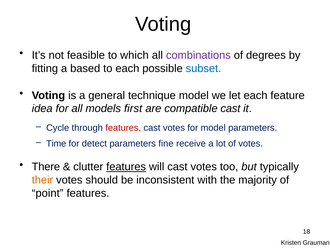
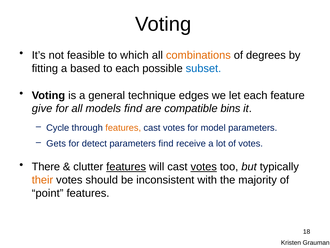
combinations colour: purple -> orange
technique model: model -> edges
idea: idea -> give
models first: first -> find
compatible cast: cast -> bins
features at (123, 128) colour: red -> orange
Time: Time -> Gets
parameters fine: fine -> find
votes at (204, 167) underline: none -> present
